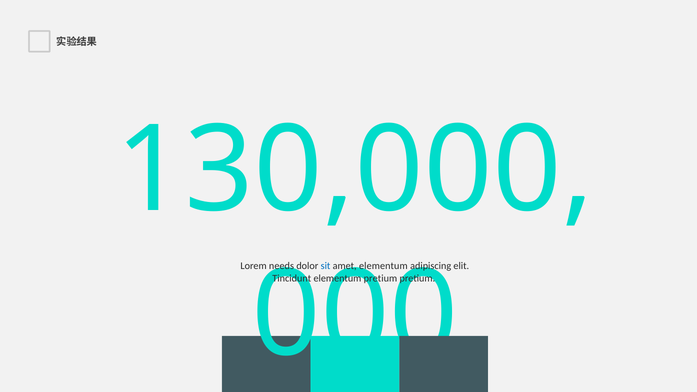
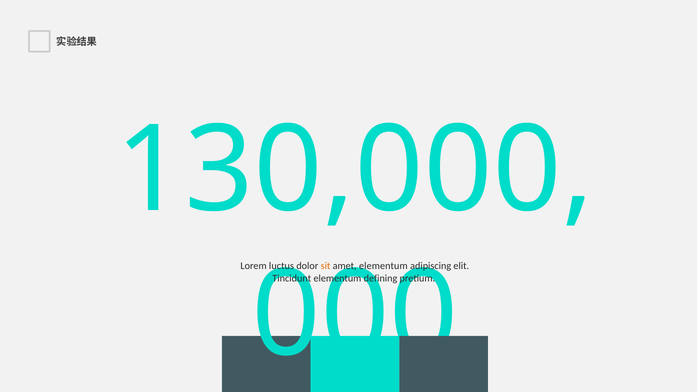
needs: needs -> luctus
sit colour: blue -> orange
elementum pretium: pretium -> defining
